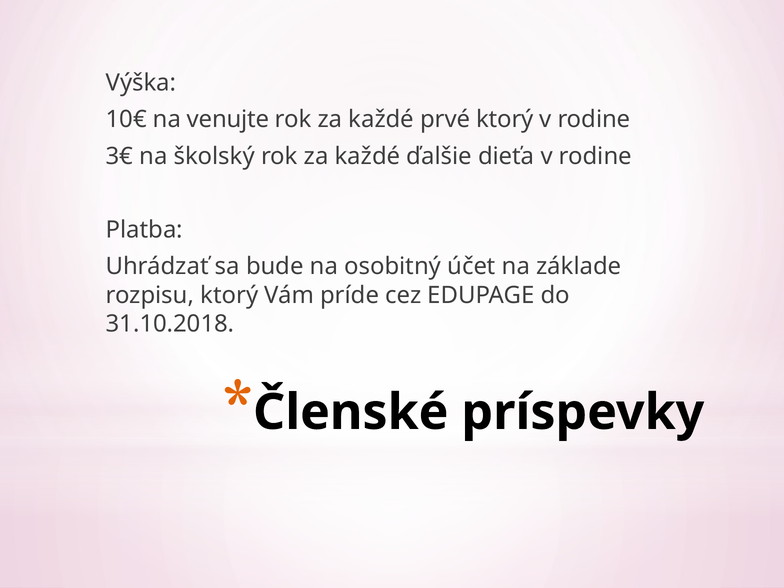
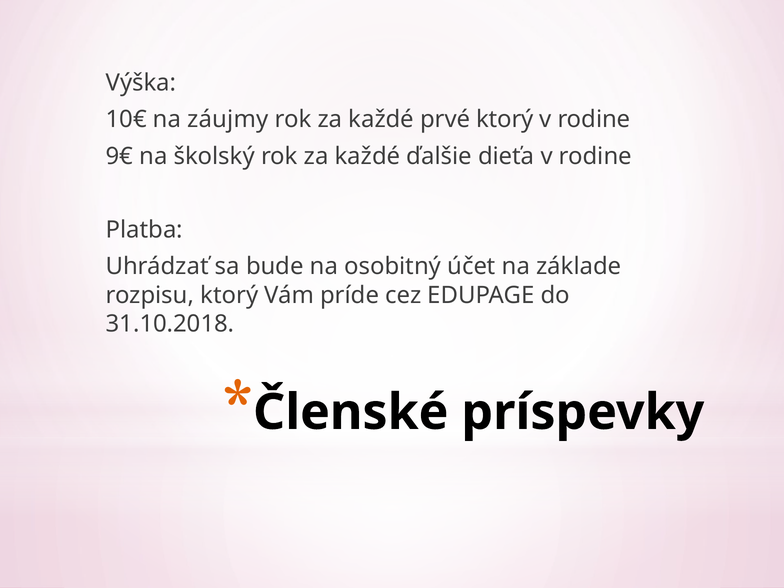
venujte: venujte -> záujmy
3€: 3€ -> 9€
